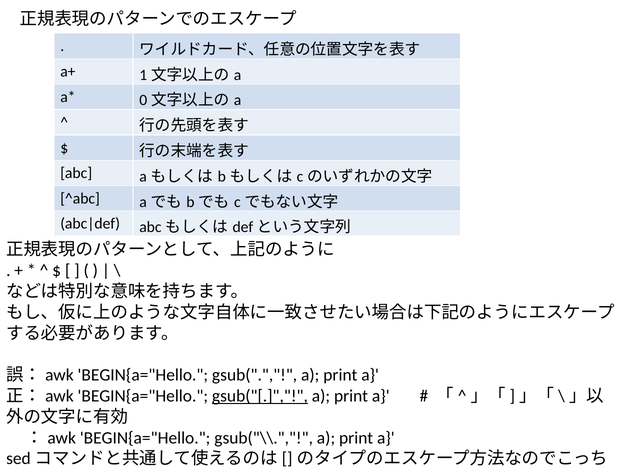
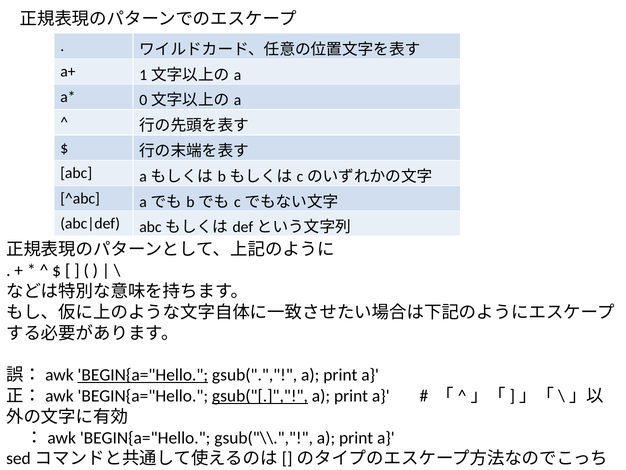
BEGIN{a="Hello at (143, 375) underline: none -> present
